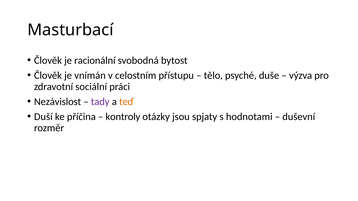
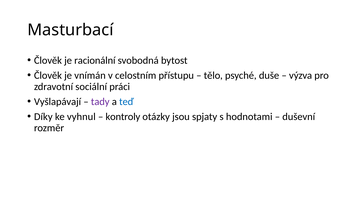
Nezávislost: Nezávislost -> Vyšlapávají
teď colour: orange -> blue
Duší: Duší -> Díky
příčina: příčina -> vyhnul
